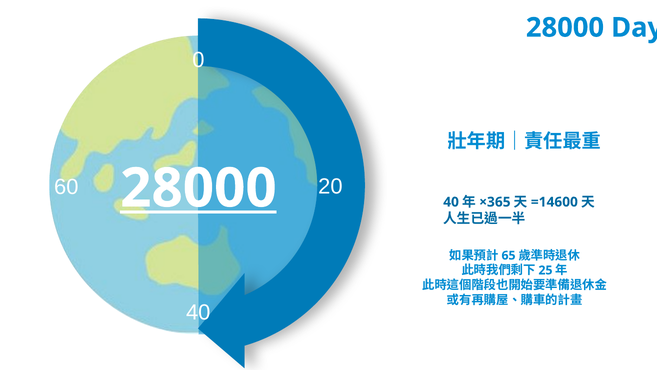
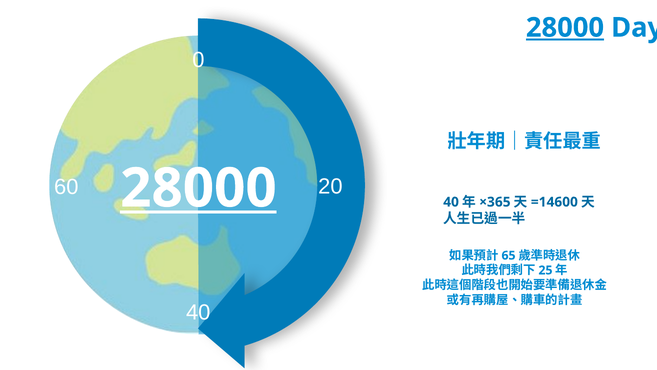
28000 at (565, 28) underline: none -> present
